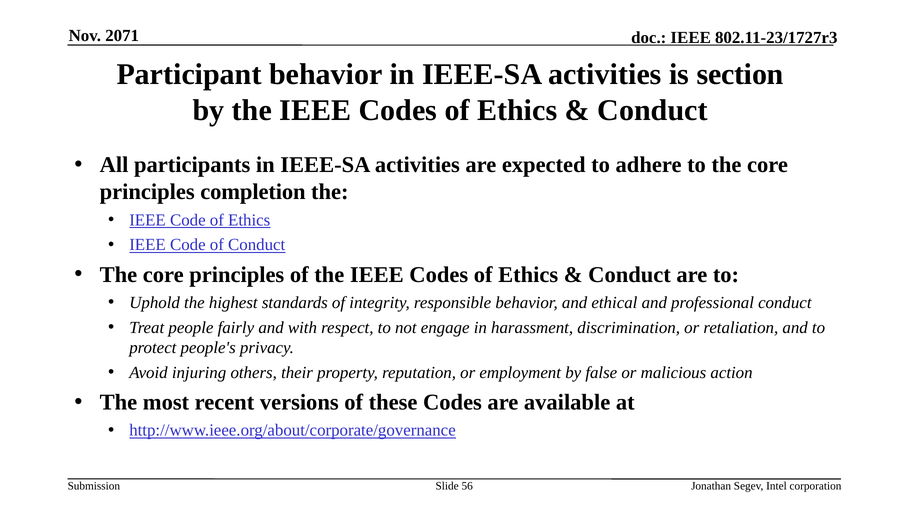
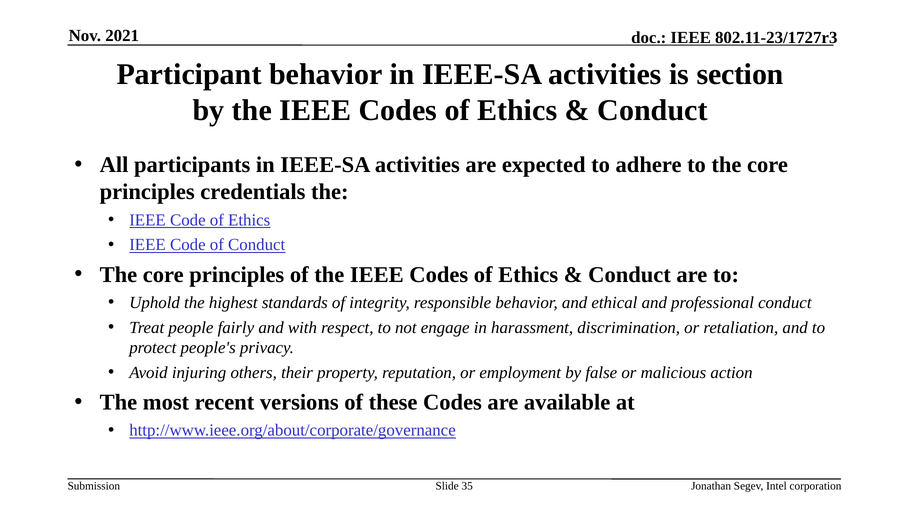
2071: 2071 -> 2021
completion: completion -> credentials
56: 56 -> 35
